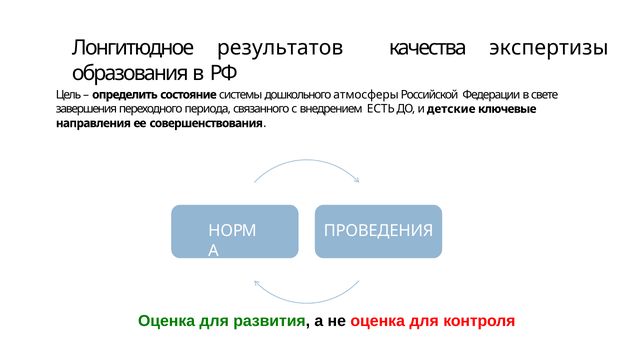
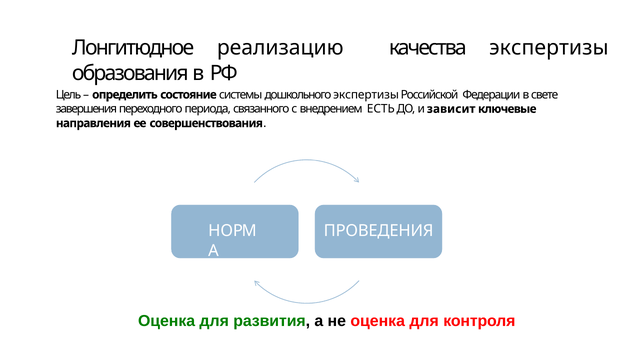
результатов: результатов -> реализацию
дошкольного атмосферы: атмосферы -> экспертизы
детские: детские -> зависит
